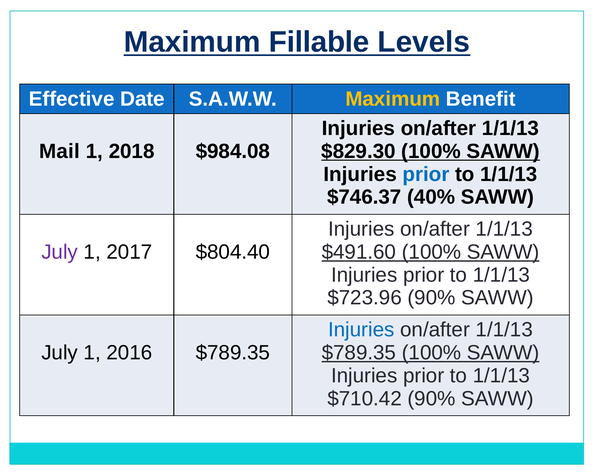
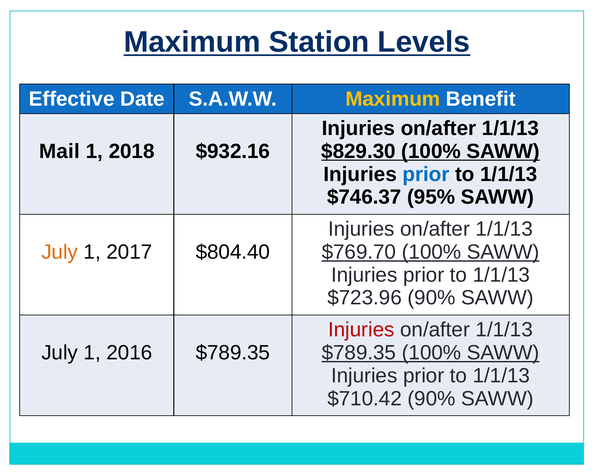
Fillable: Fillable -> Station
$984.08: $984.08 -> $932.16
40%: 40% -> 95%
July at (60, 252) colour: purple -> orange
$491.60: $491.60 -> $769.70
Injuries at (361, 330) colour: blue -> red
